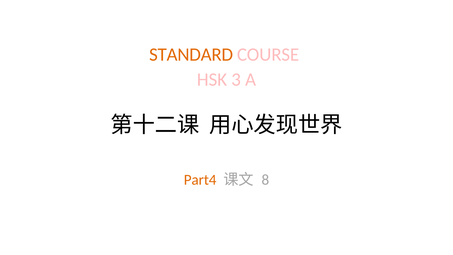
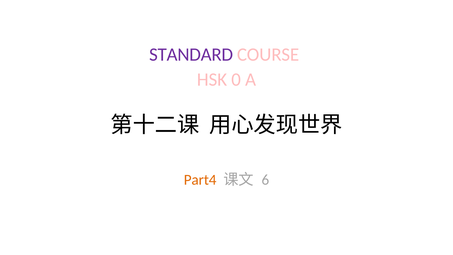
STANDARD colour: orange -> purple
3: 3 -> 0
8: 8 -> 6
